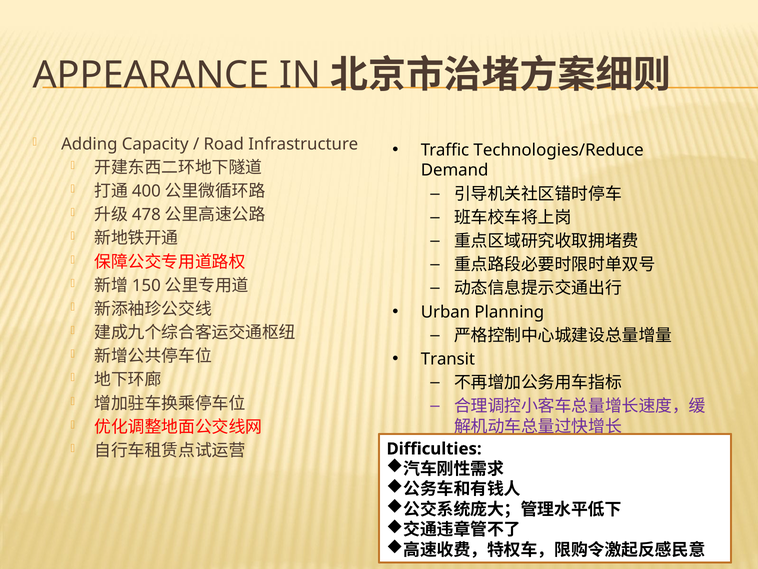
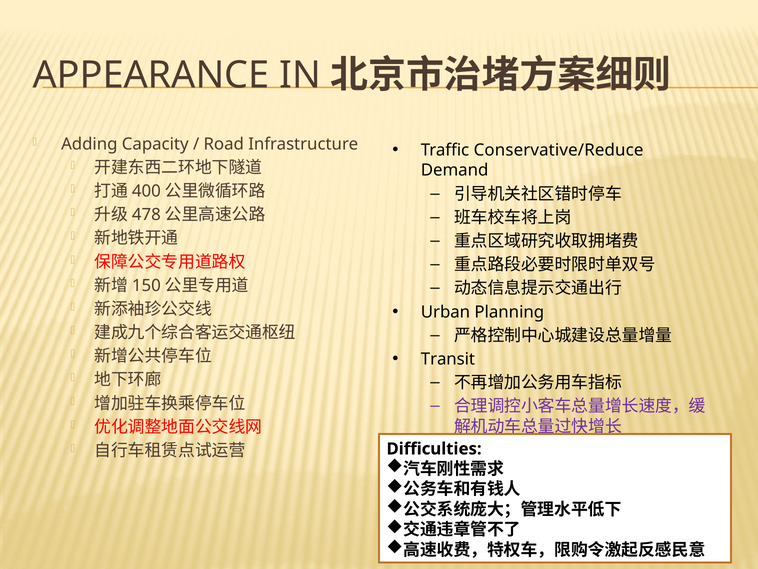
Technologies/Reduce: Technologies/Reduce -> Conservative/Reduce
